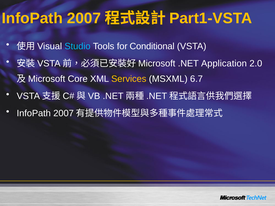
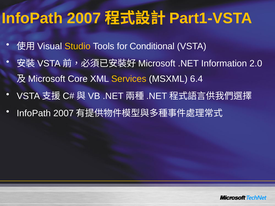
Studio colour: light blue -> yellow
Application: Application -> Information
6.7: 6.7 -> 6.4
